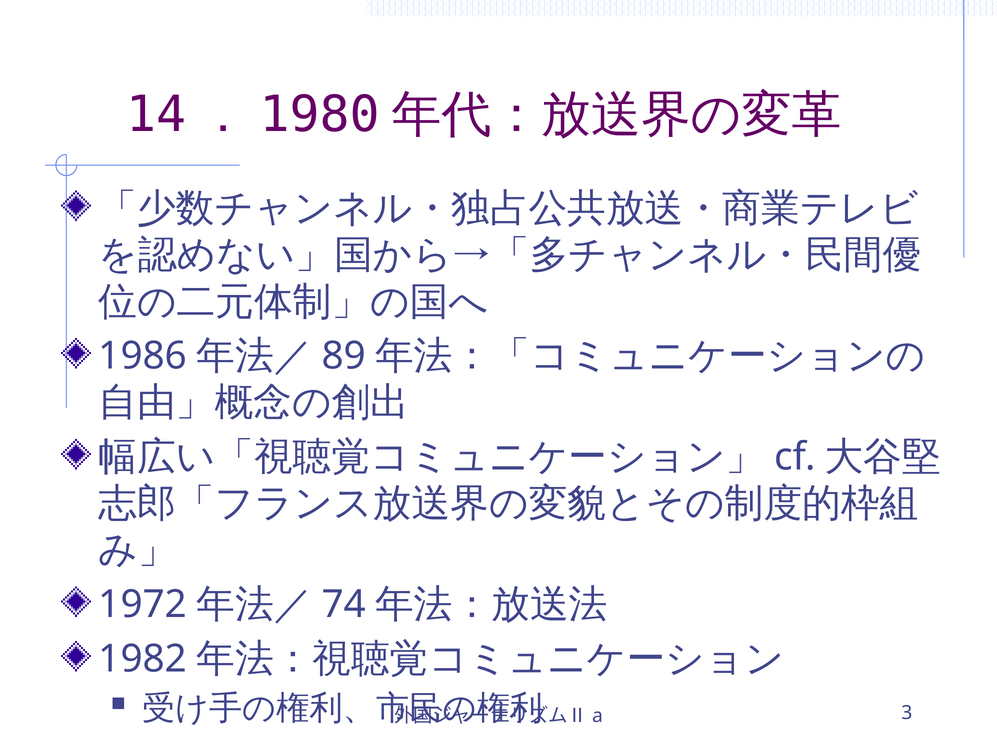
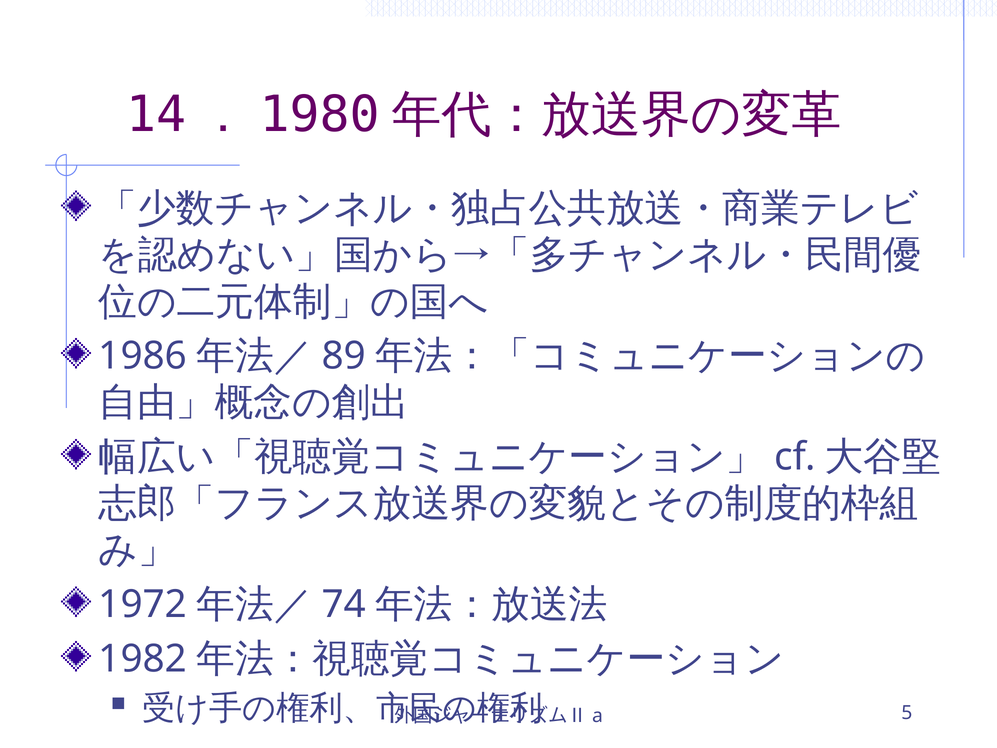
3: 3 -> 5
